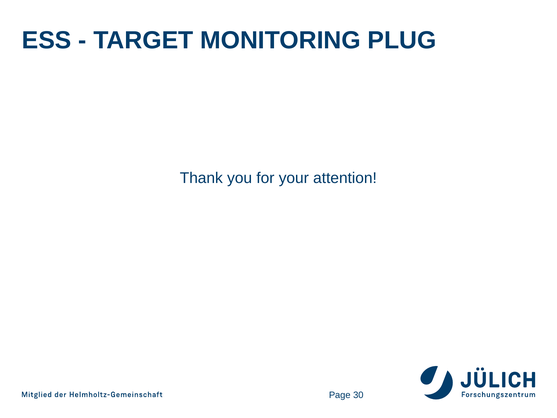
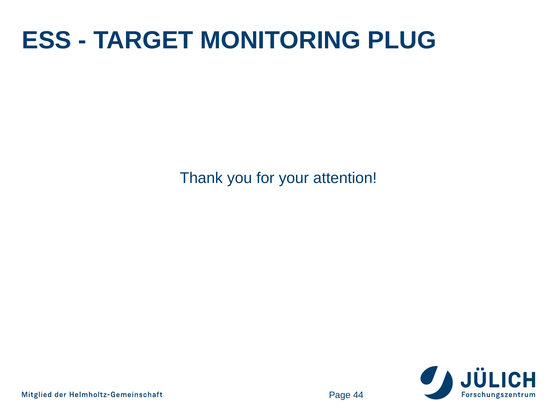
30: 30 -> 44
